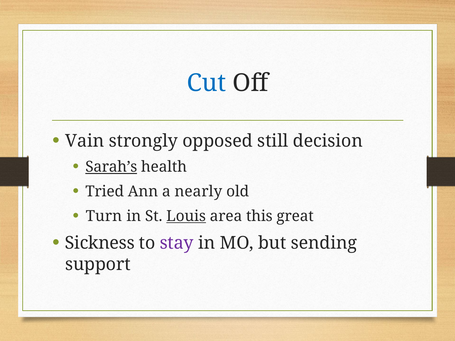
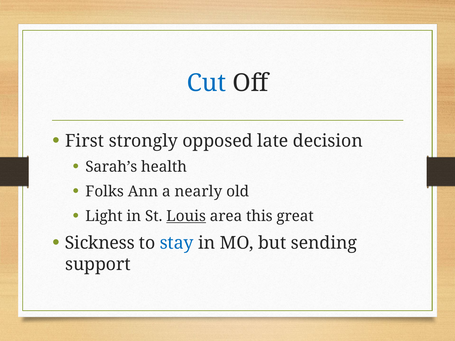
Vain: Vain -> First
still: still -> late
Sarah’s underline: present -> none
Tried: Tried -> Folks
Turn: Turn -> Light
stay colour: purple -> blue
